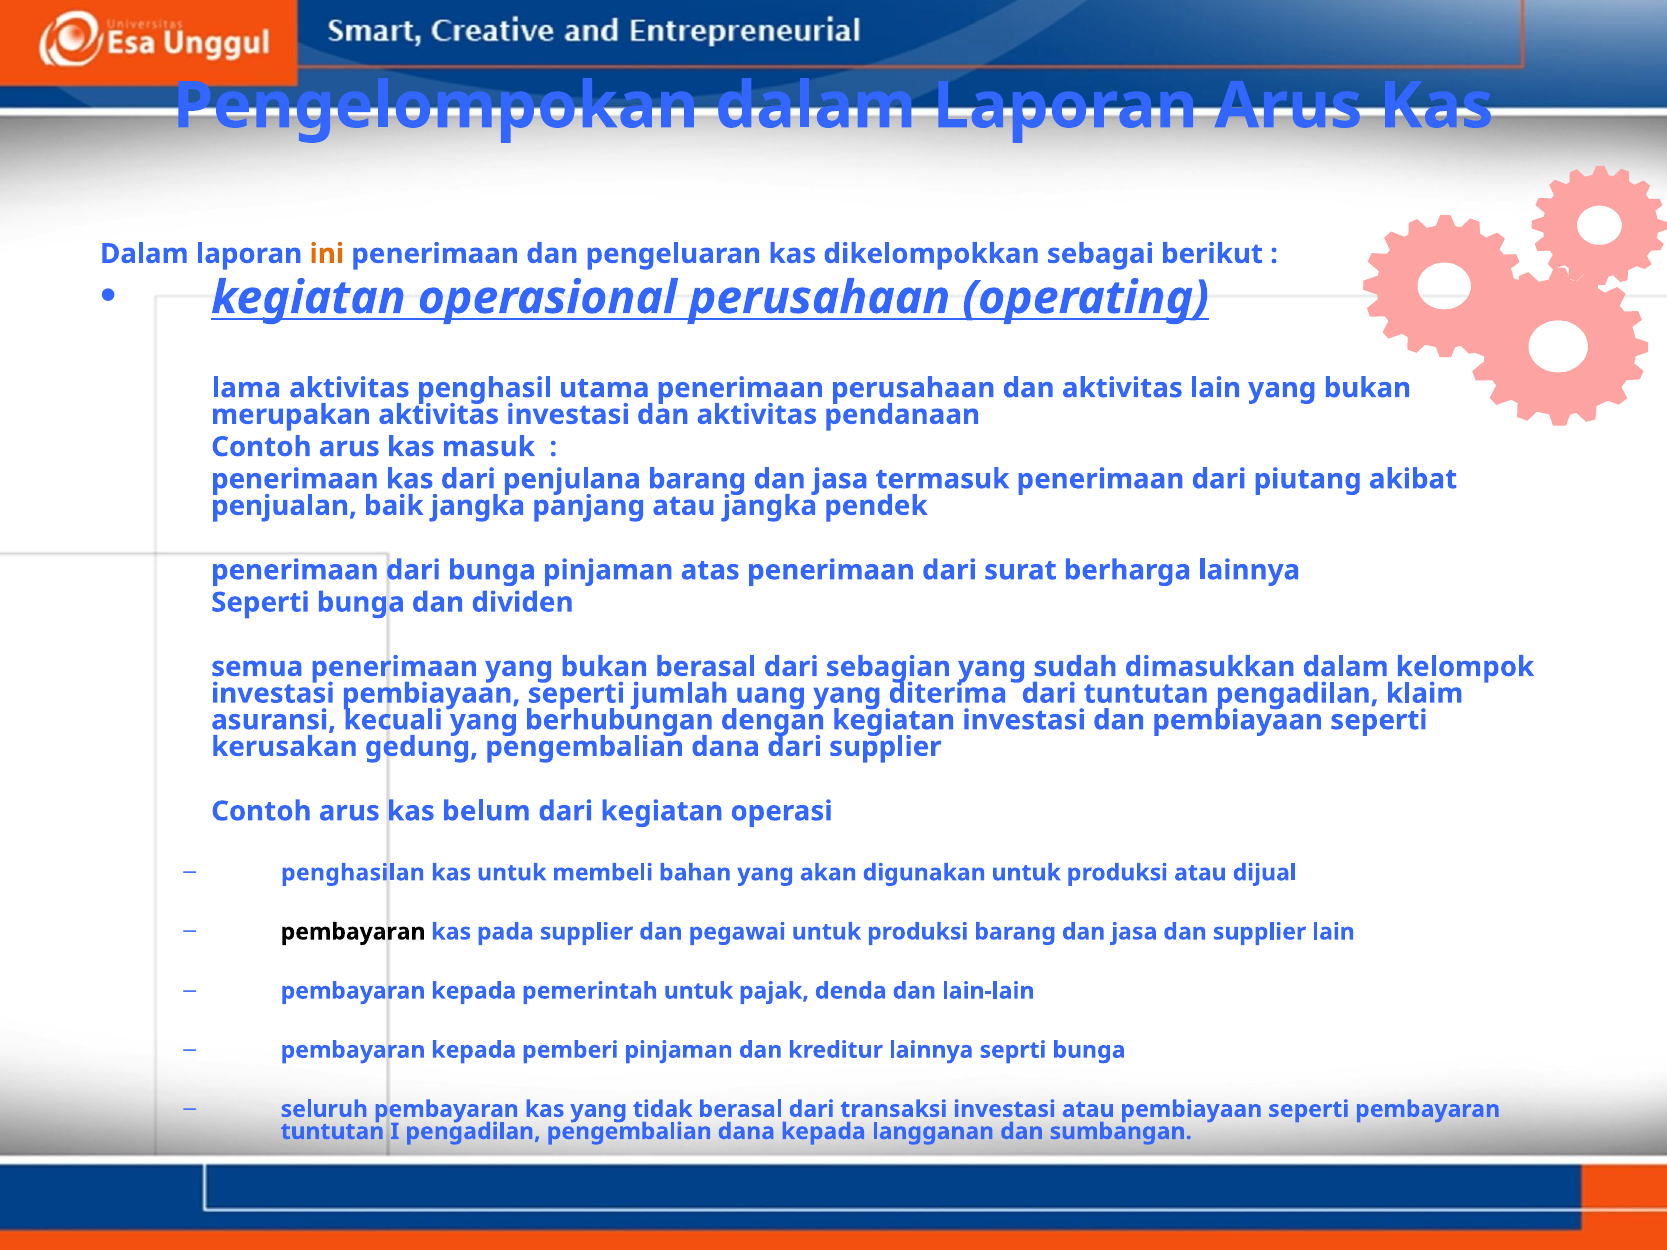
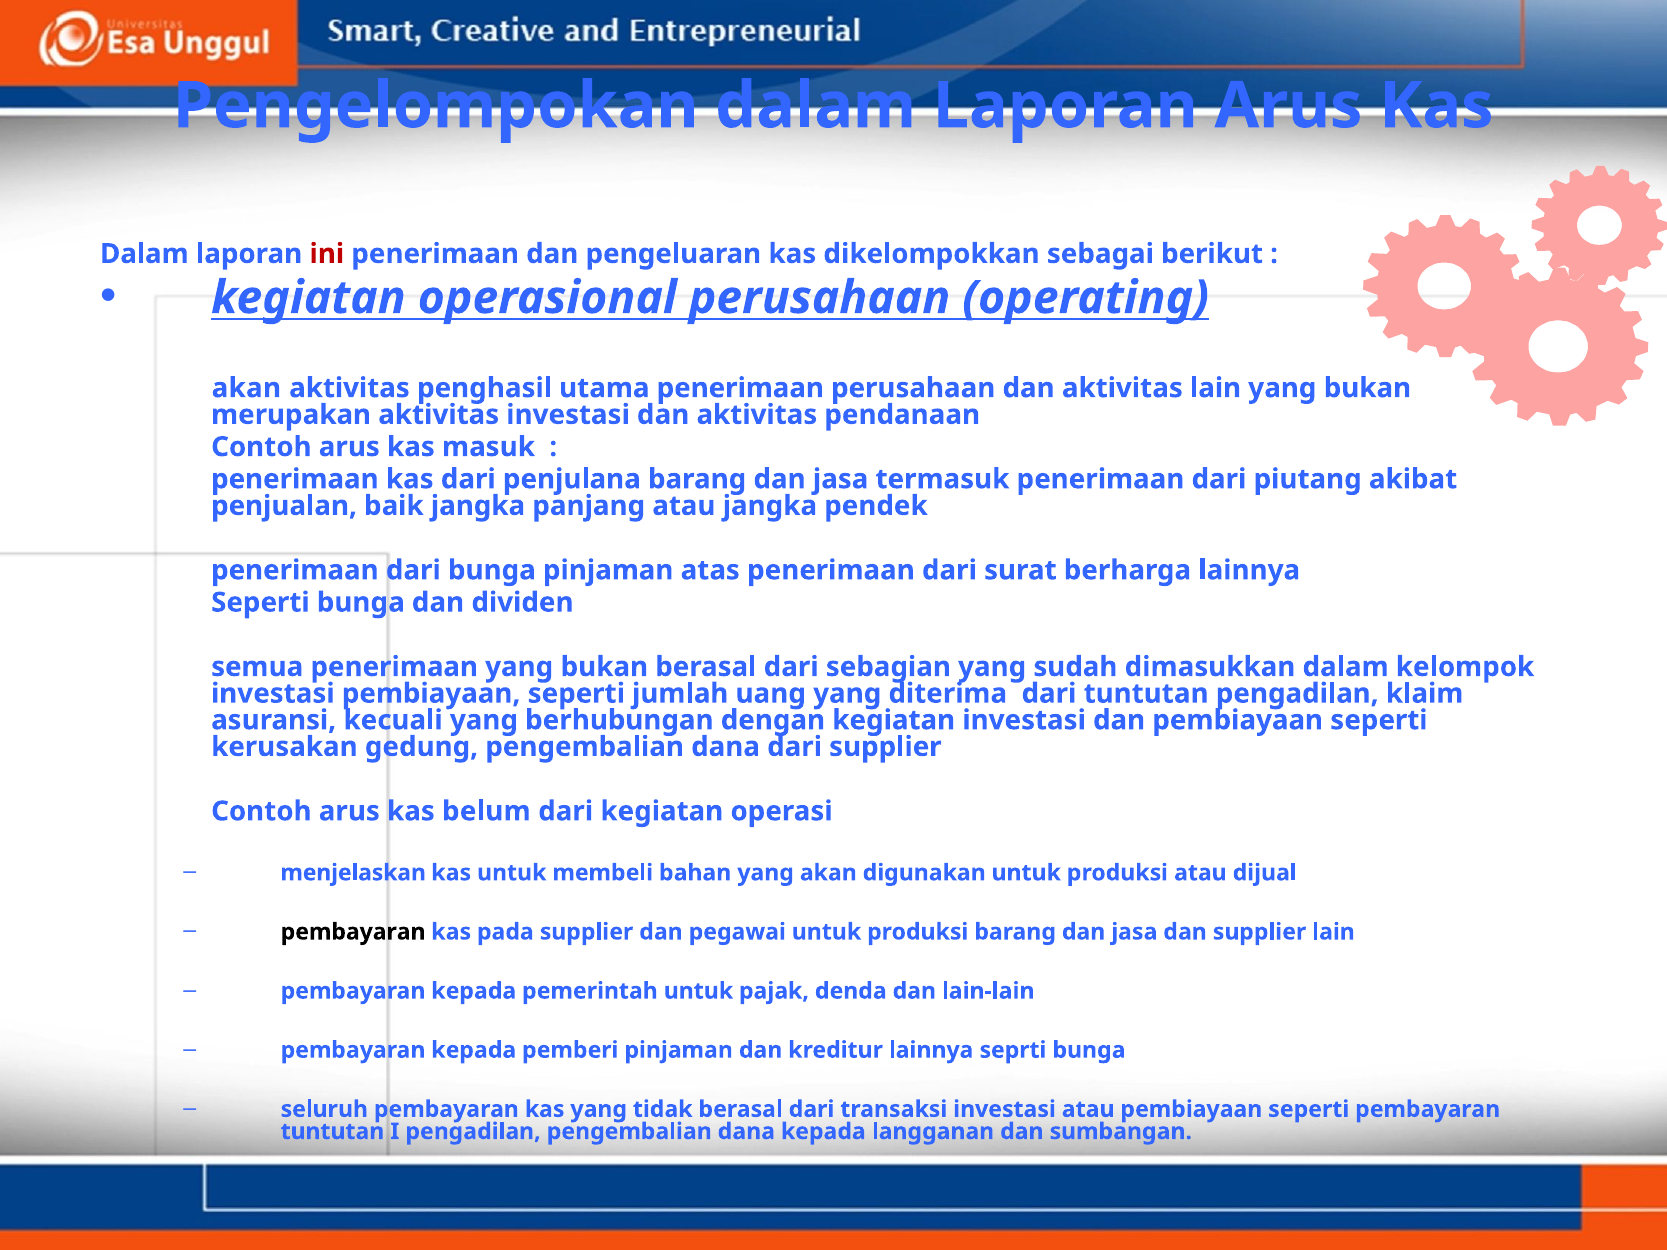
ini colour: orange -> red
lama at (246, 388): lama -> akan
penghasilan: penghasilan -> menjelaskan
